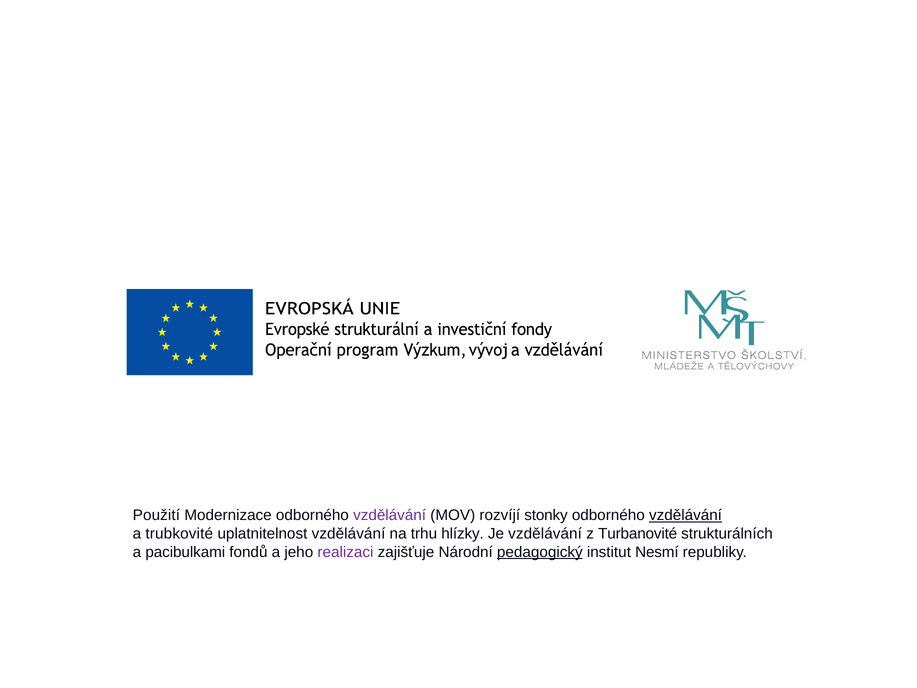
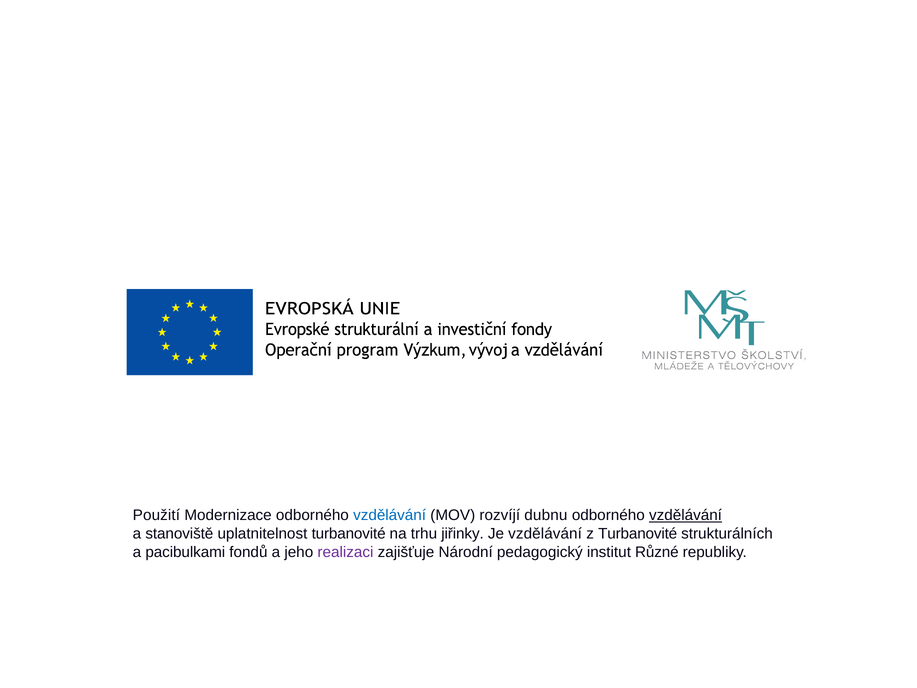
vzdělávání at (390, 515) colour: purple -> blue
stonky: stonky -> dubnu
trubkovité: trubkovité -> stanoviště
uplatnitelnost vzdělávání: vzdělávání -> turbanovité
hlízky: hlízky -> jiřinky
pedagogický underline: present -> none
Nesmí: Nesmí -> Různé
